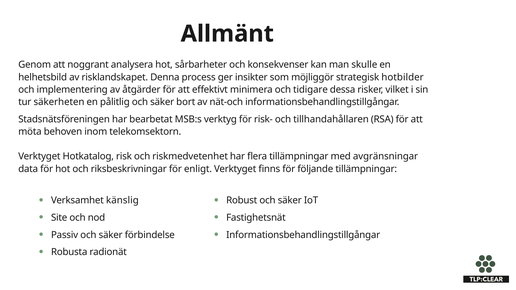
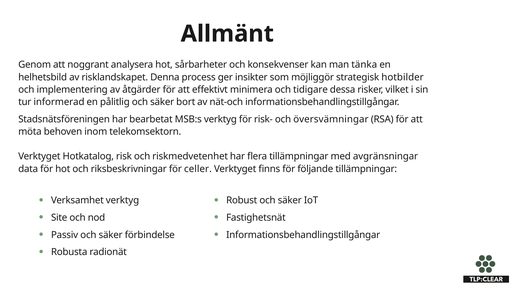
skulle: skulle -> tänka
säkerheten: säkerheten -> informerad
tillhandahållaren: tillhandahållaren -> översvämningar
enligt: enligt -> celler
Verksamhet känslig: känslig -> verktyg
